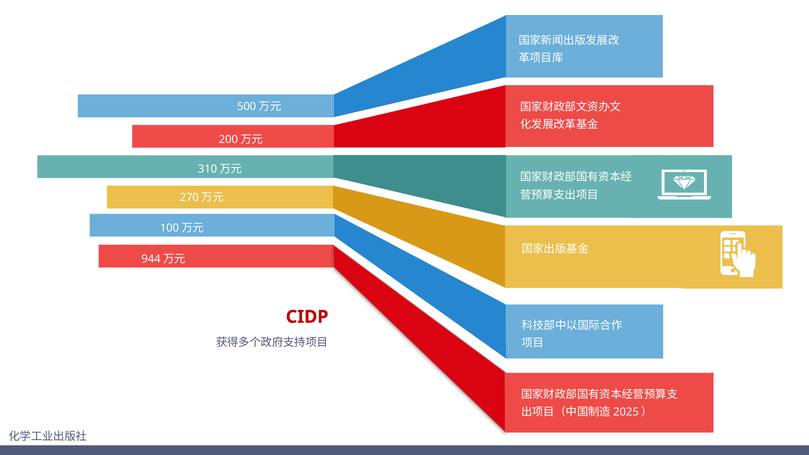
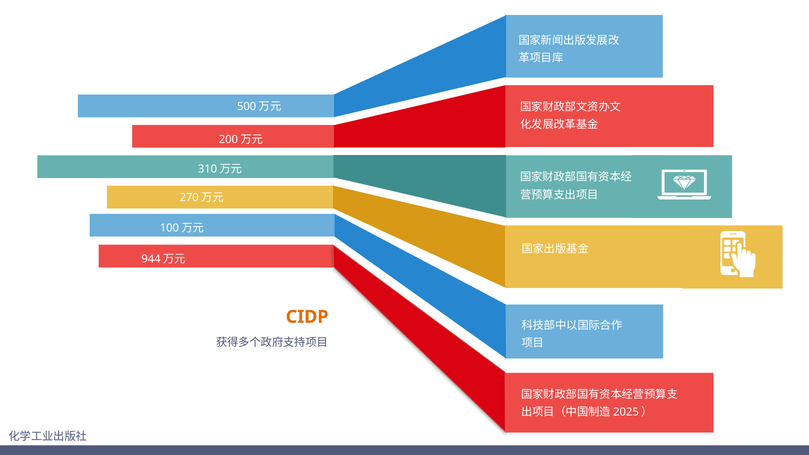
CIDP colour: red -> orange
